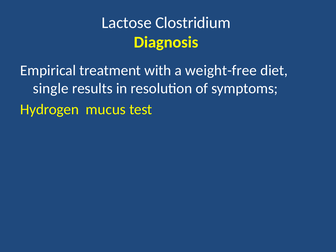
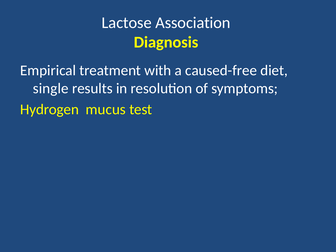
Clostridium: Clostridium -> Association
weight-free: weight-free -> caused-free
